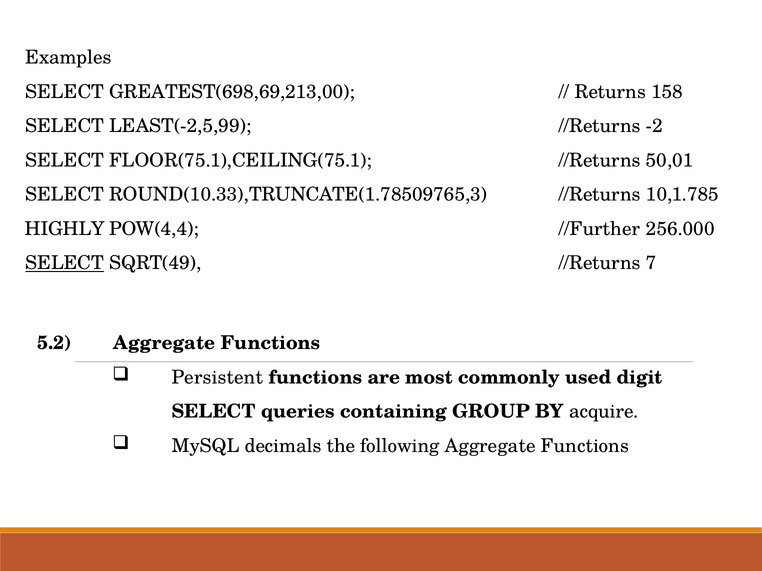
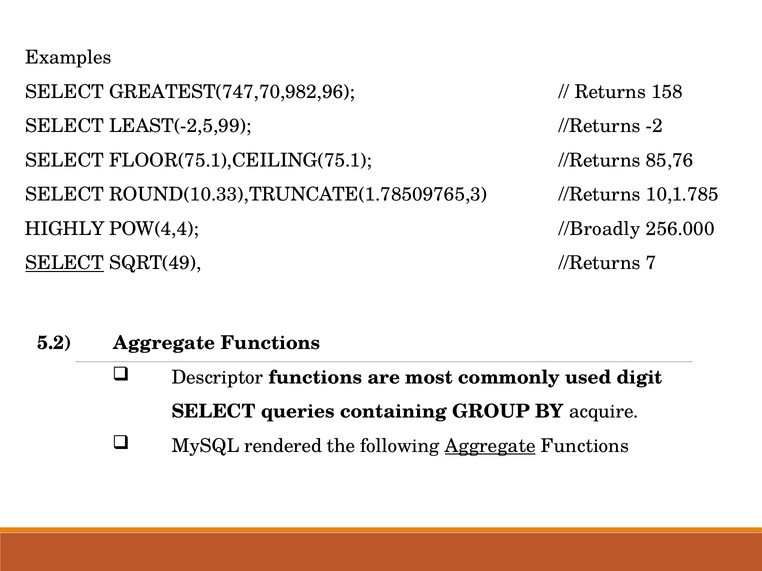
GREATEST(698,69,213,00: GREATEST(698,69,213,00 -> GREATEST(747,70,982,96
50,01: 50,01 -> 85,76
//Further: //Further -> //Broadly
Persistent: Persistent -> Descriptor
decimals: decimals -> rendered
Aggregate at (490, 446) underline: none -> present
